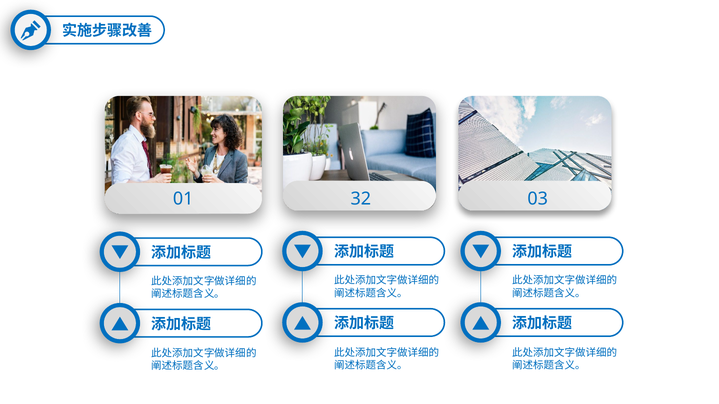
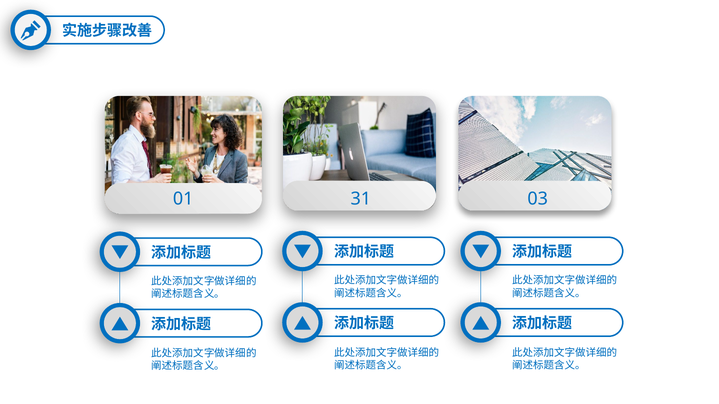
32: 32 -> 31
